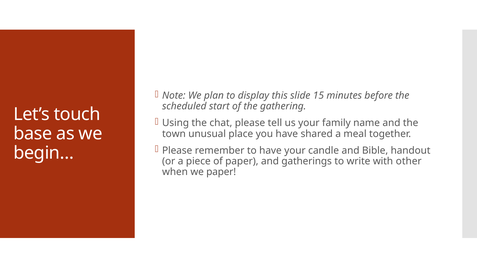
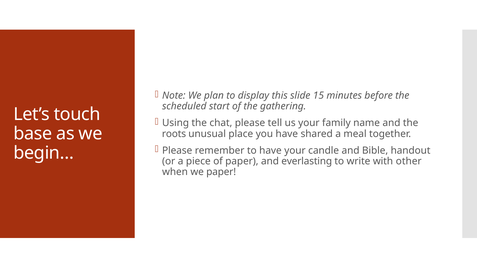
town: town -> roots
gatherings: gatherings -> everlasting
